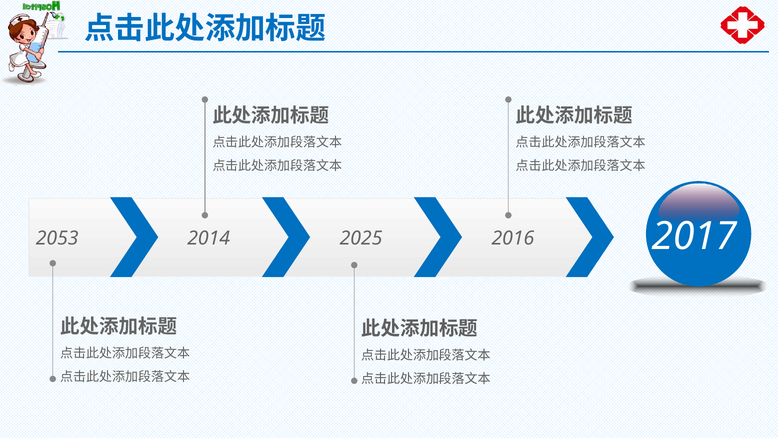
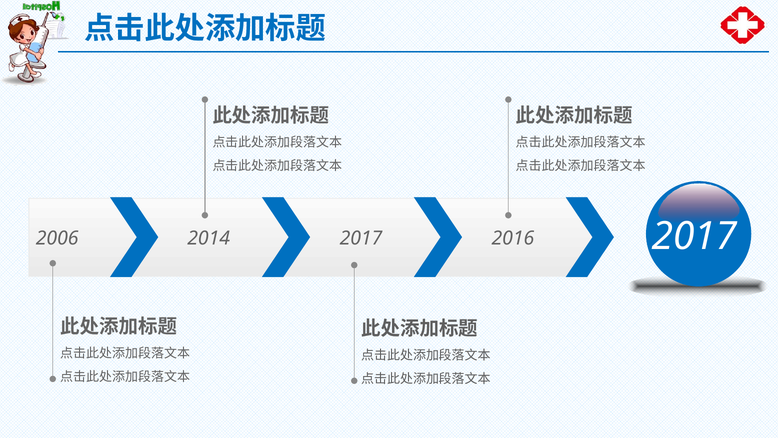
2053: 2053 -> 2006
2014 2025: 2025 -> 2017
